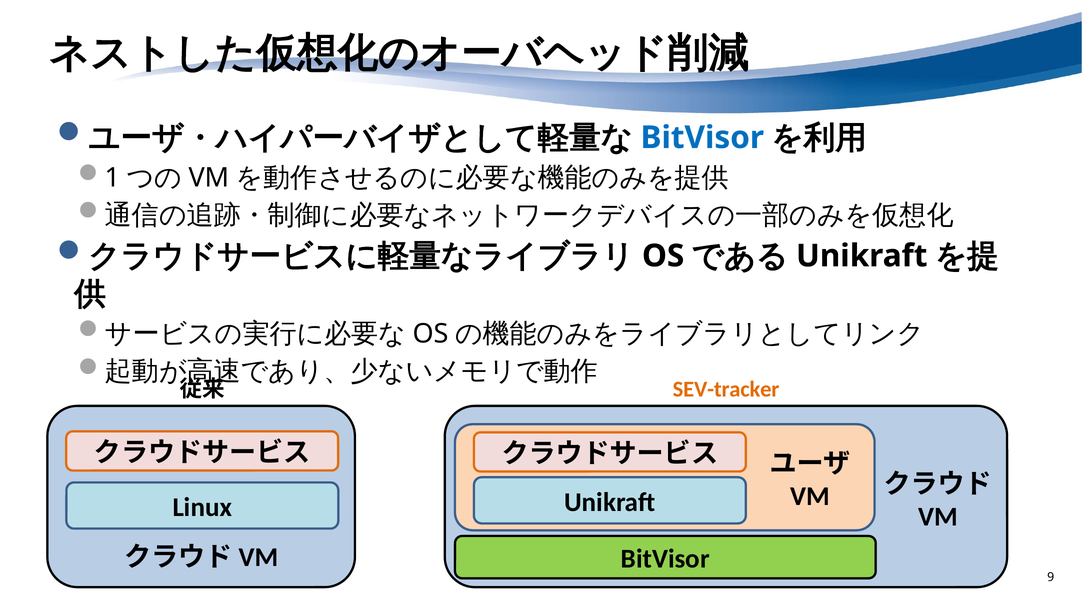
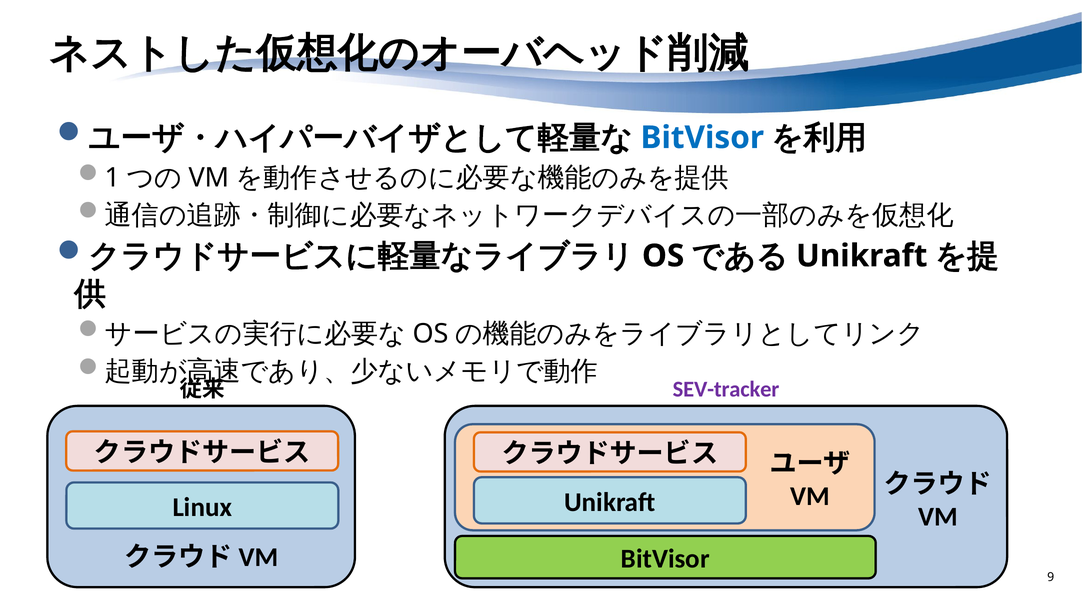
SEV-tracker colour: orange -> purple
